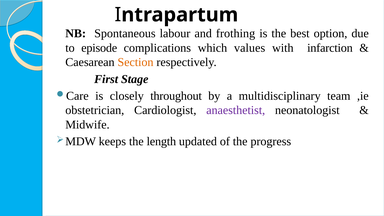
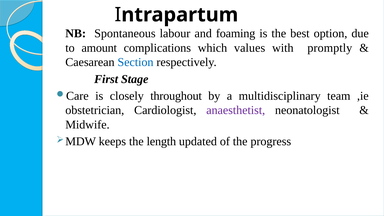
frothing: frothing -> foaming
episode: episode -> amount
infarction: infarction -> promptly
Section colour: orange -> blue
